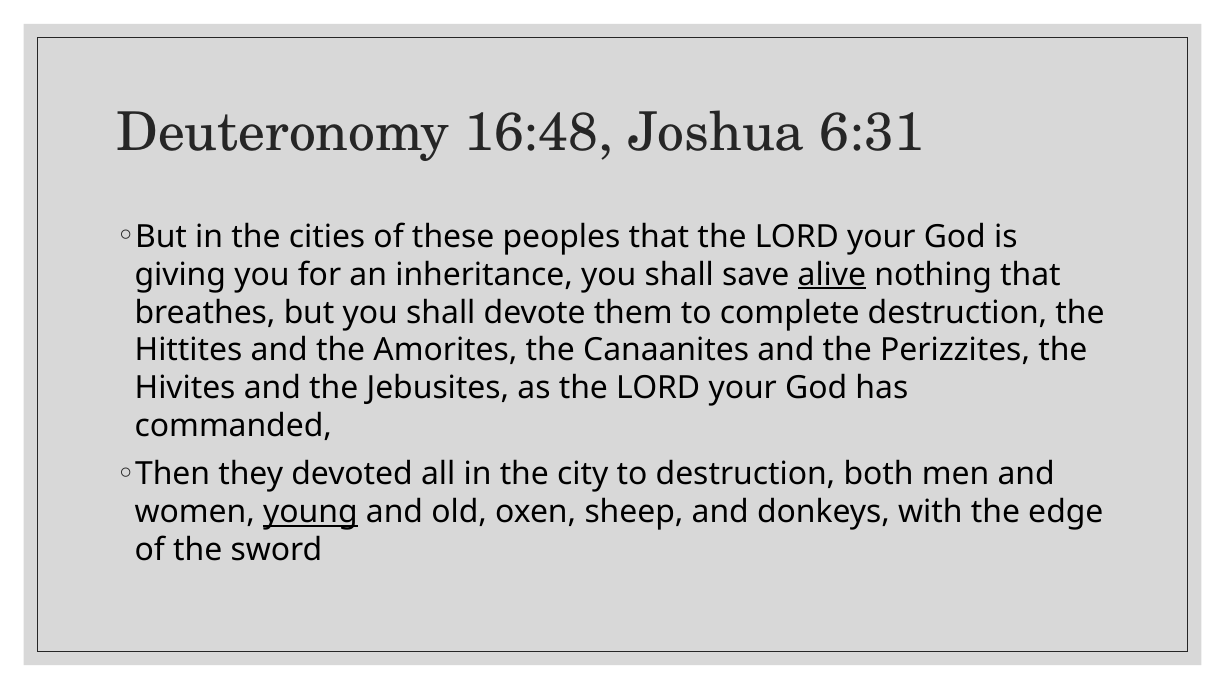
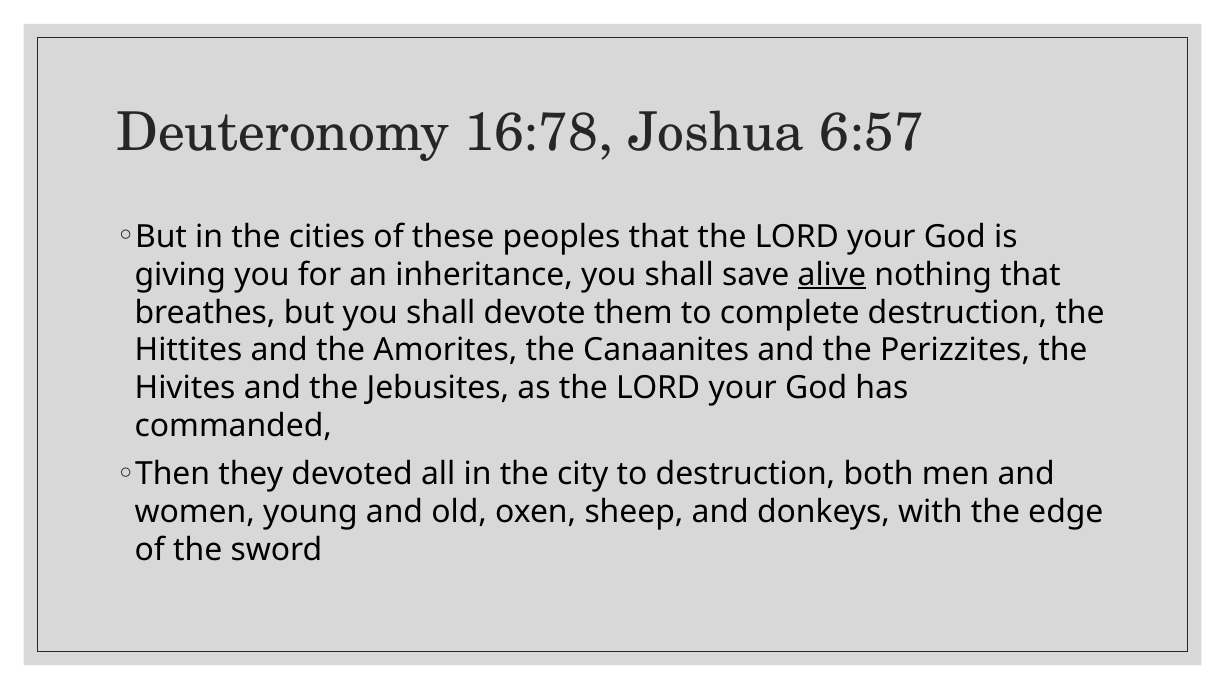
16:48: 16:48 -> 16:78
6:31: 6:31 -> 6:57
young underline: present -> none
